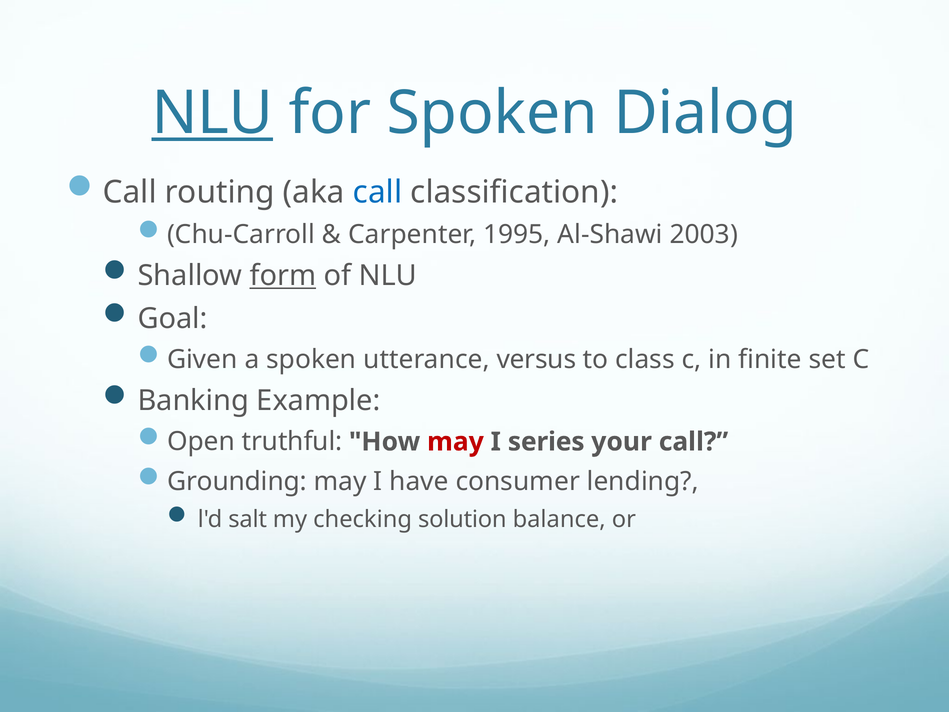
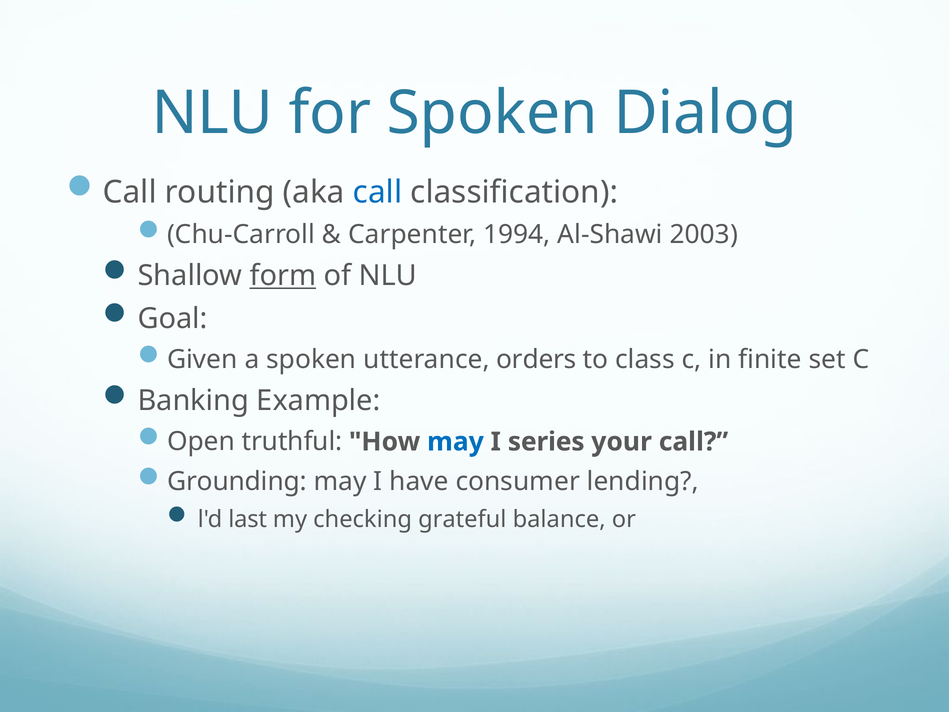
NLU at (212, 113) underline: present -> none
1995: 1995 -> 1994
versus: versus -> orders
may at (455, 442) colour: red -> blue
salt: salt -> last
solution: solution -> grateful
